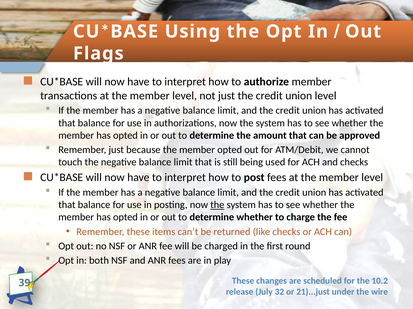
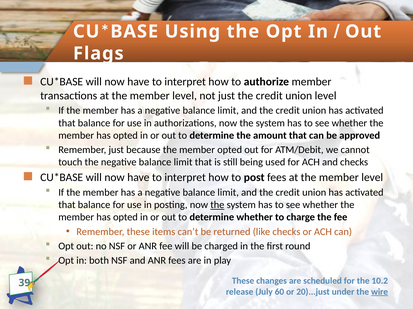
32: 32 -> 60
21)...just: 21)...just -> 20)...just
wire underline: none -> present
